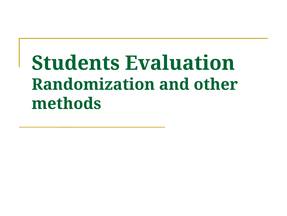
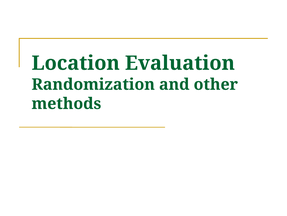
Students: Students -> Location
